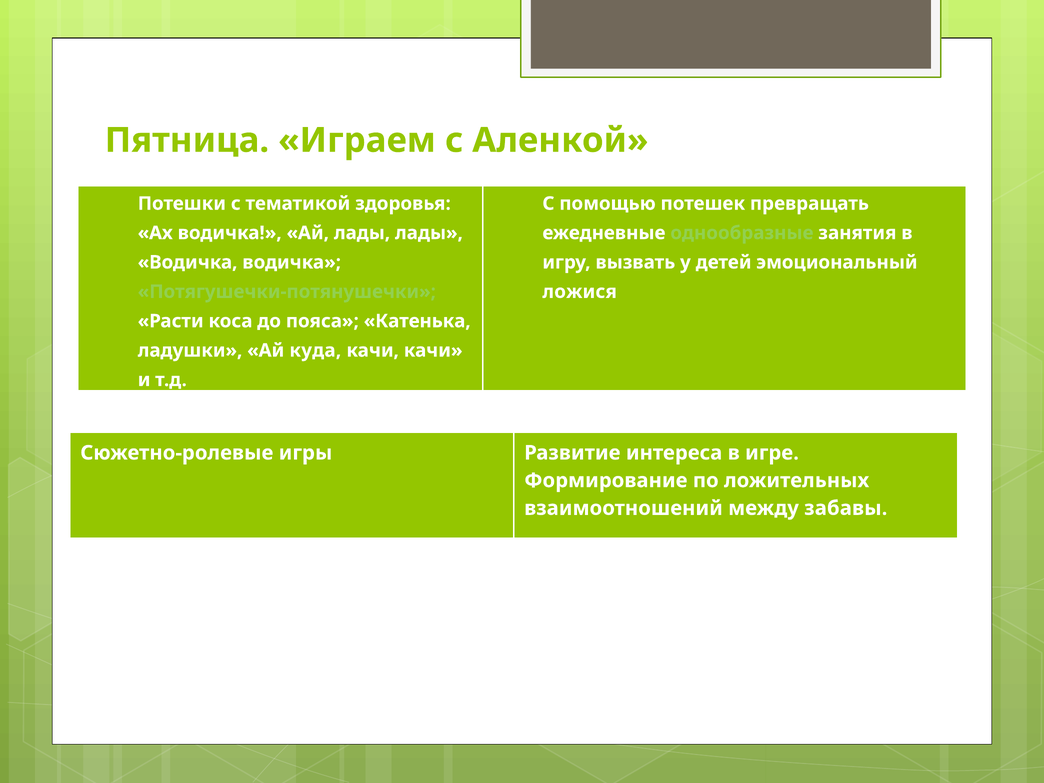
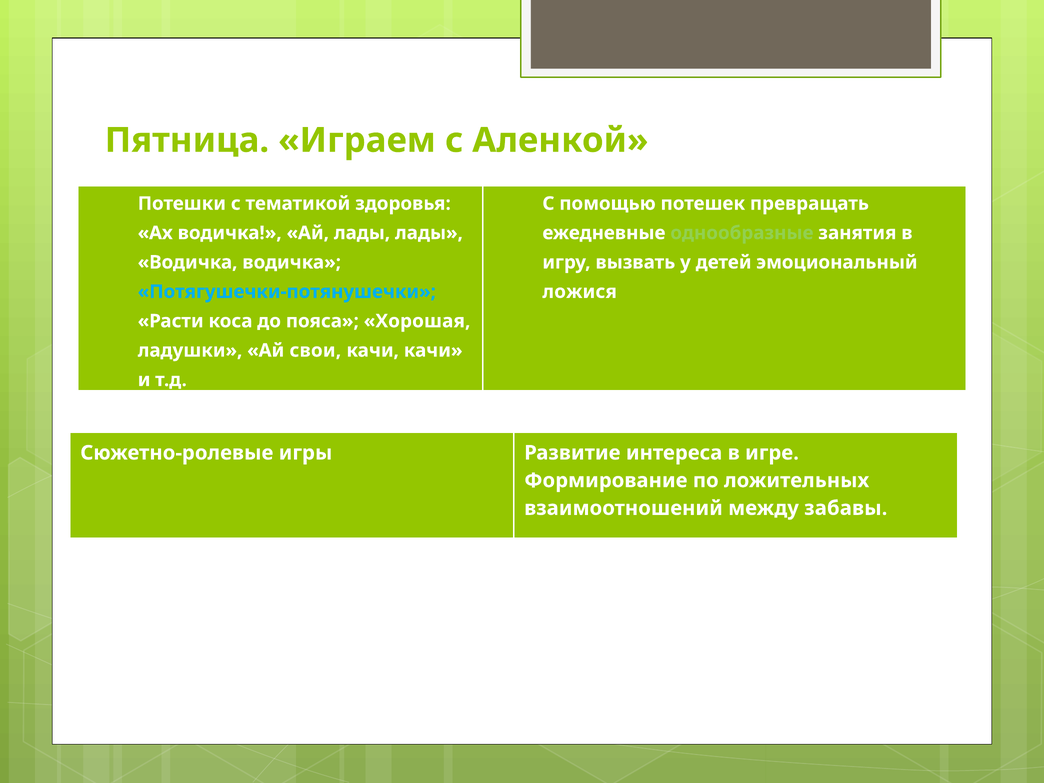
Потягушечки-потянушечки colour: light green -> light blue
Катенька: Катенька -> Хорошая
куда: куда -> свои
